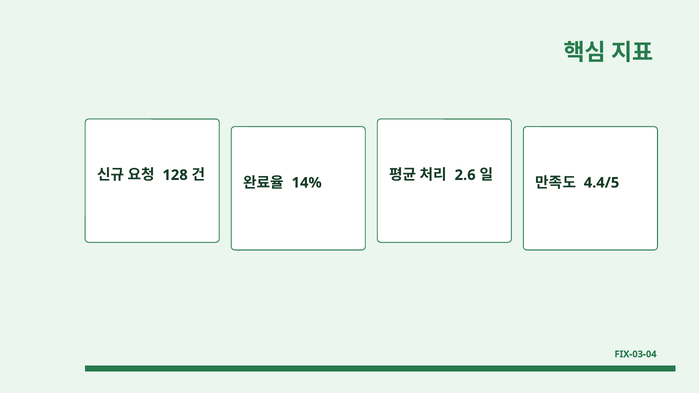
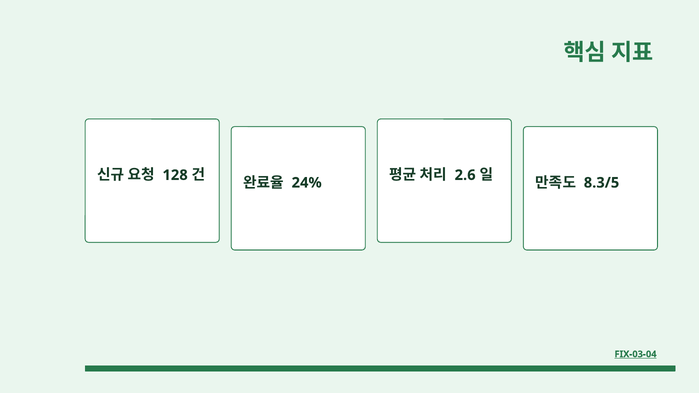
14%: 14% -> 24%
4.4/5: 4.4/5 -> 8.3/5
FIX-03-04 underline: none -> present
